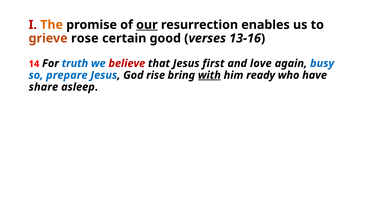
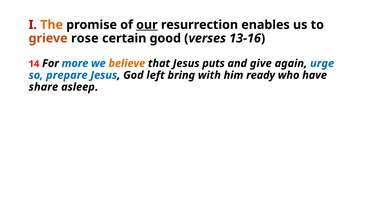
truth: truth -> more
believe colour: red -> orange
first: first -> puts
love: love -> give
busy: busy -> urge
rise: rise -> left
with underline: present -> none
